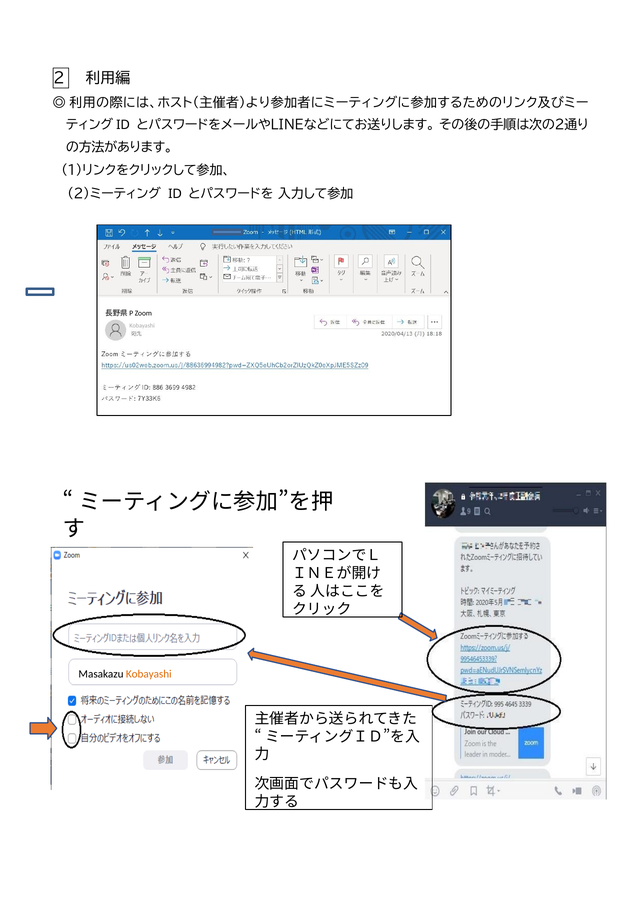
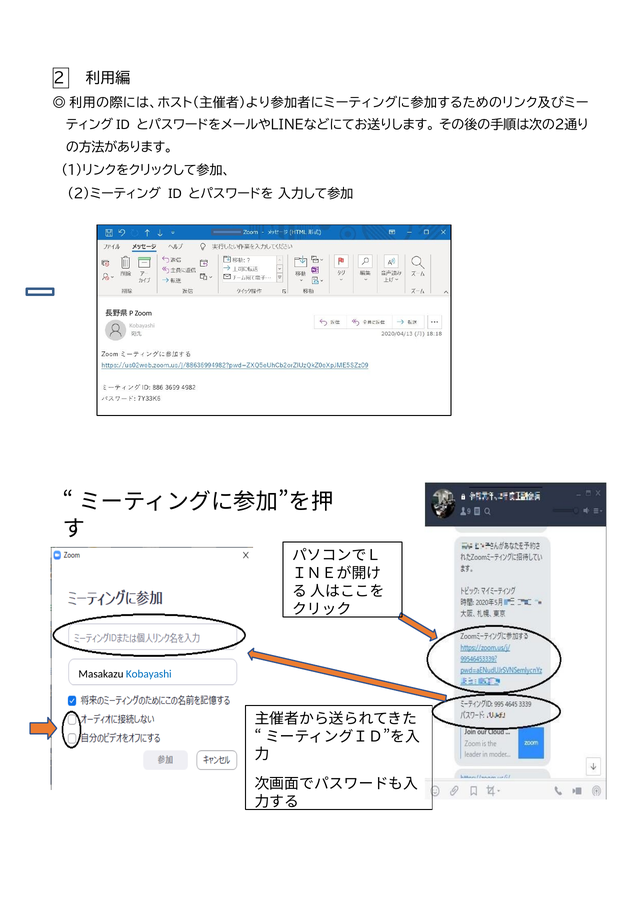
Kobayashi at (149, 673) colour: orange -> blue
